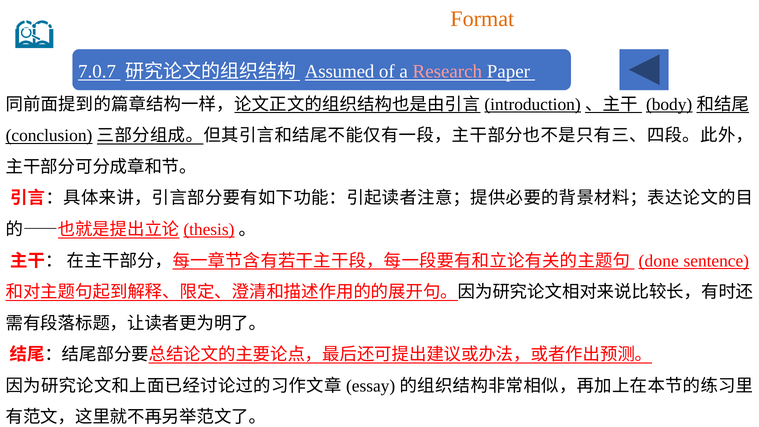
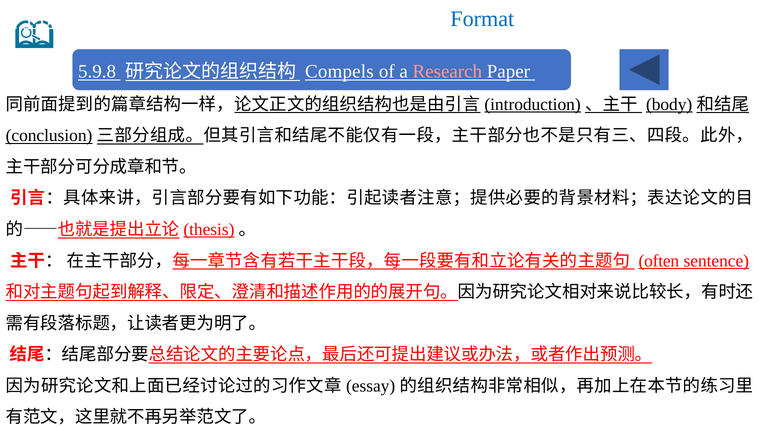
6.3: 6.3 -> 1.6
Format colour: orange -> blue
7.0.7: 7.0.7 -> 5.9.8
Assumed: Assumed -> Compels
done: done -> often
